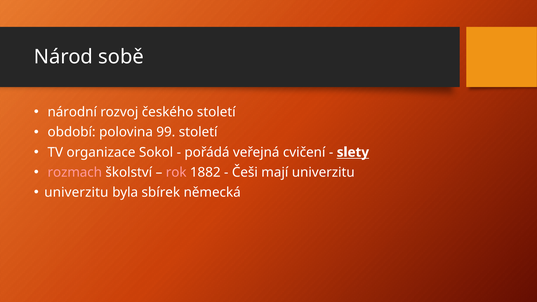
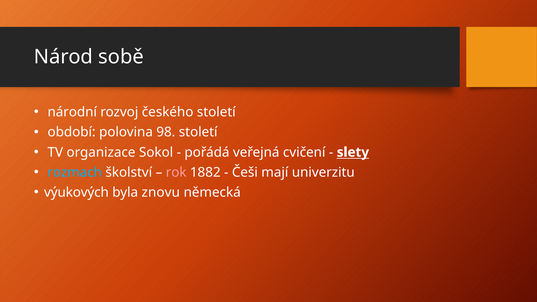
99: 99 -> 98
rozmach colour: pink -> light blue
univerzitu at (76, 192): univerzitu -> výukových
sbírek: sbírek -> znovu
